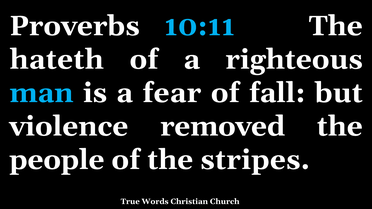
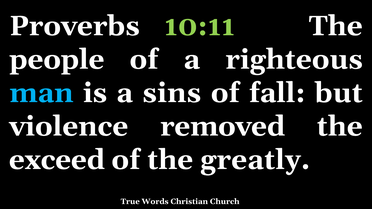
10:11 colour: light blue -> light green
hateth: hateth -> people
fear: fear -> sins
people: people -> exceed
stripes: stripes -> greatly
